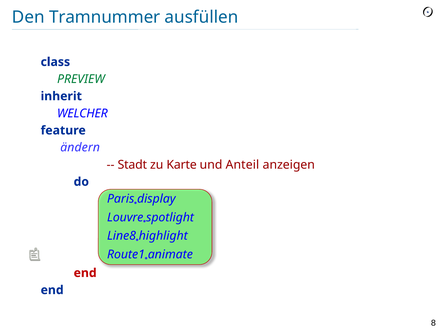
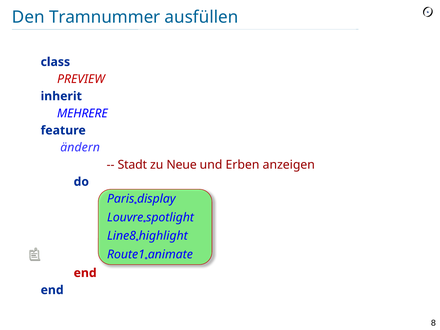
PREVIEW colour: green -> red
WELCHER: WELCHER -> MEHRERE
Karte: Karte -> Neue
Anteil: Anteil -> Erben
